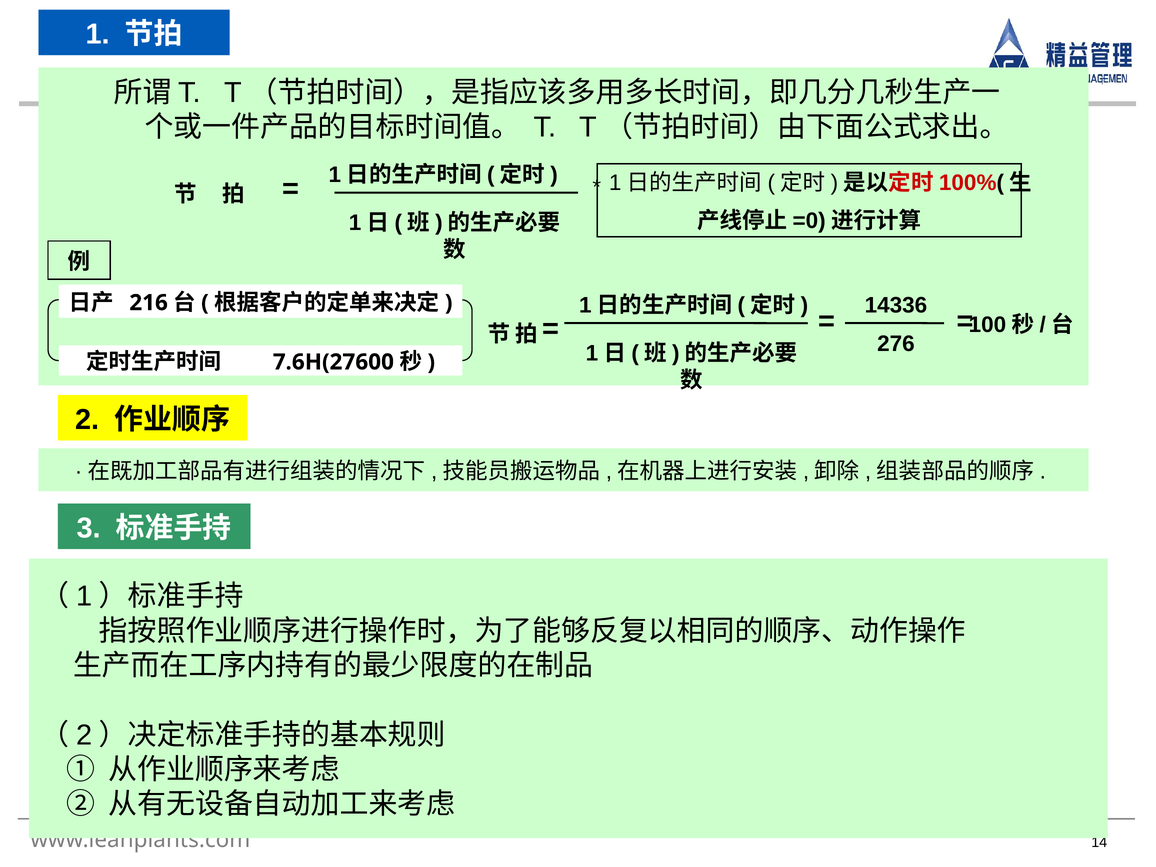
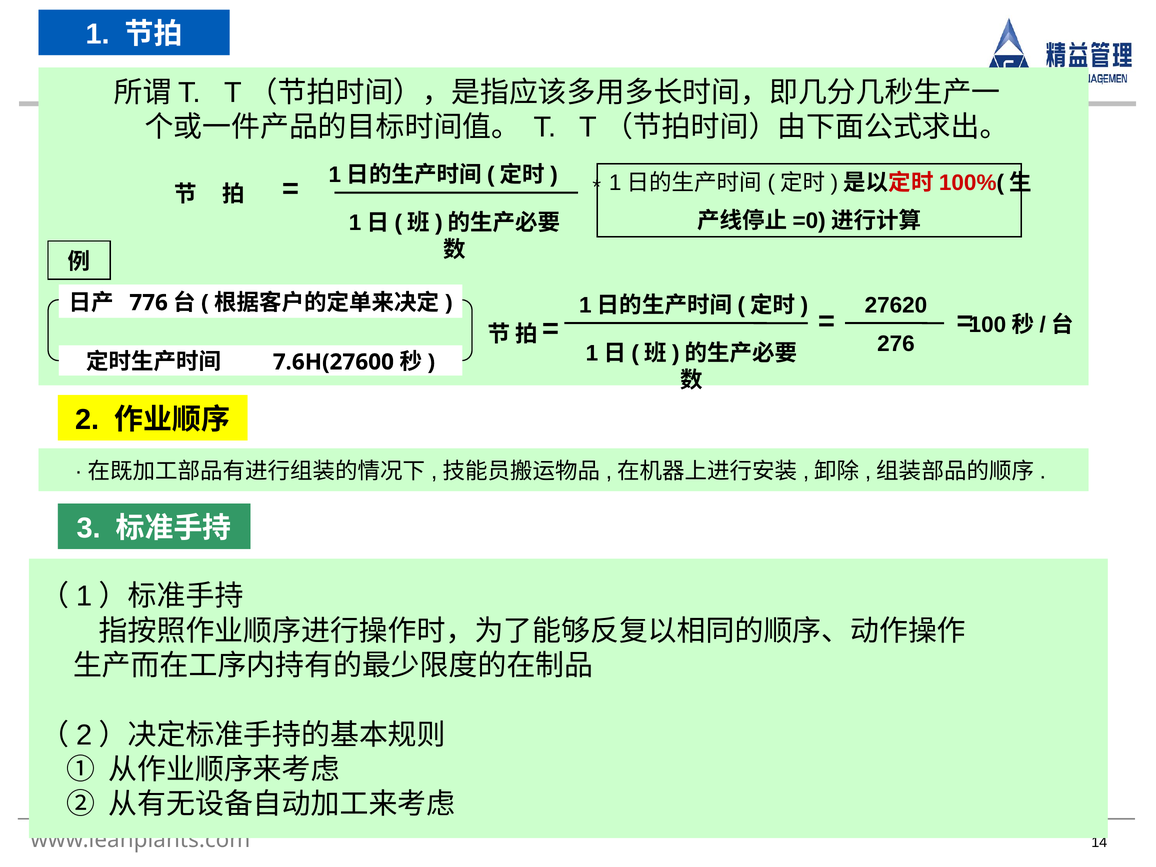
216: 216 -> 776
14336: 14336 -> 27620
